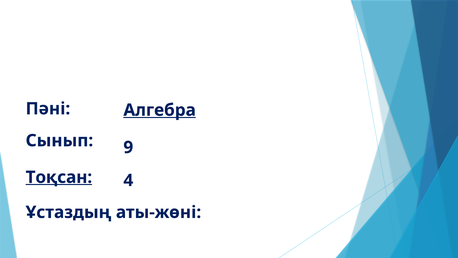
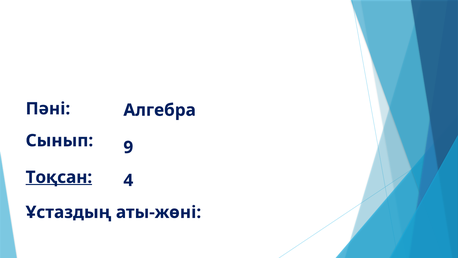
Алгебра underline: present -> none
